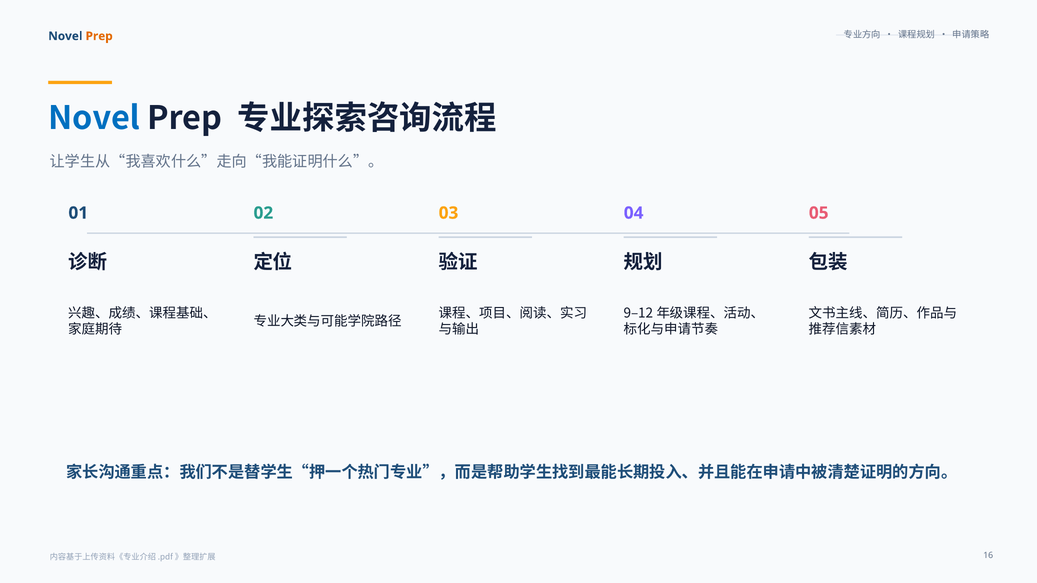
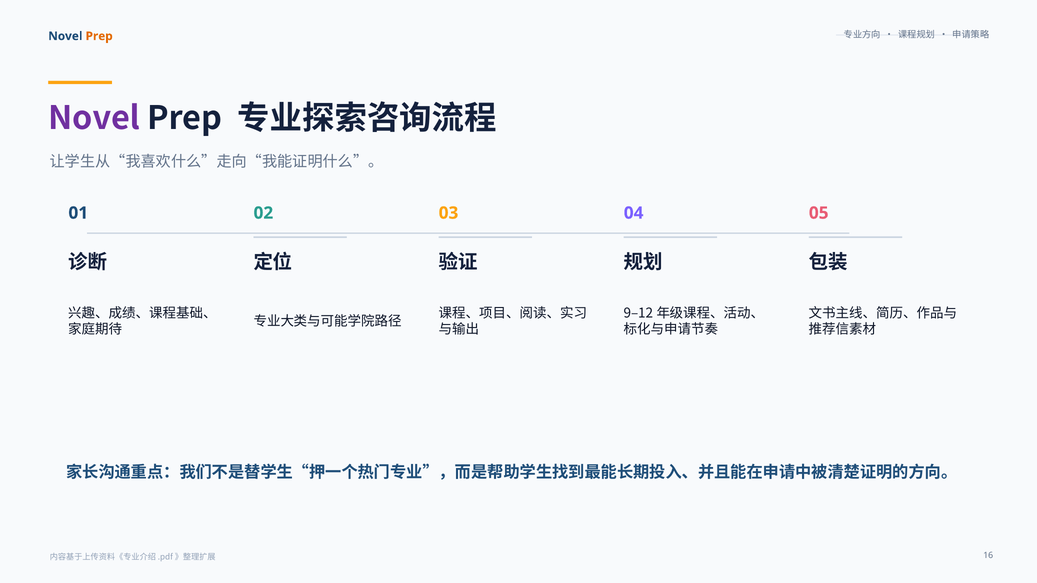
Novel at (94, 119) colour: blue -> purple
